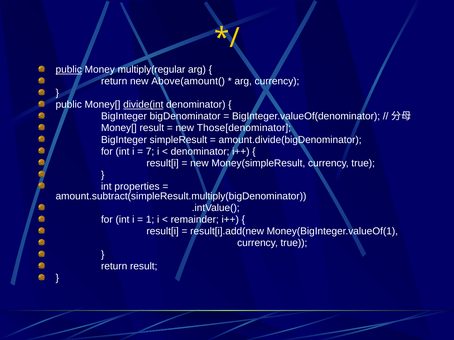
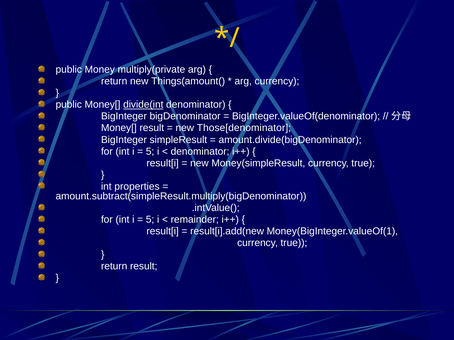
public at (69, 70) underline: present -> none
multiply(regular: multiply(regular -> multiply(private
Above(amount(: Above(amount( -> Things(amount(
7 at (150, 152): 7 -> 5
1 at (150, 220): 1 -> 5
